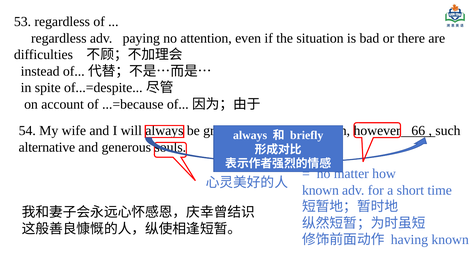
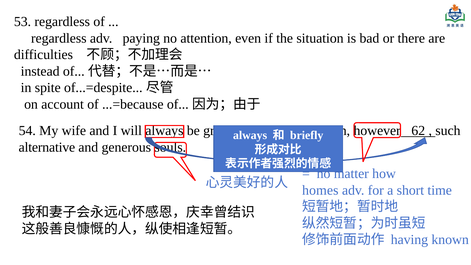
66: 66 -> 62
known at (320, 190): known -> homes
